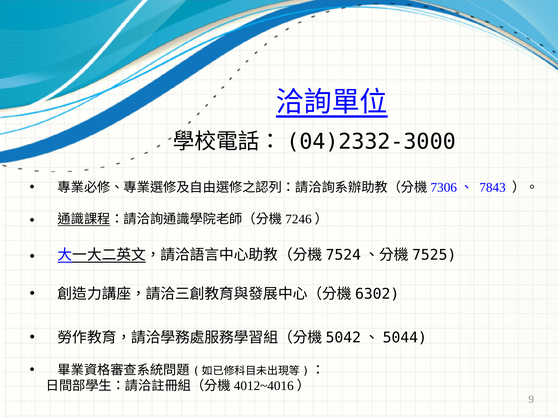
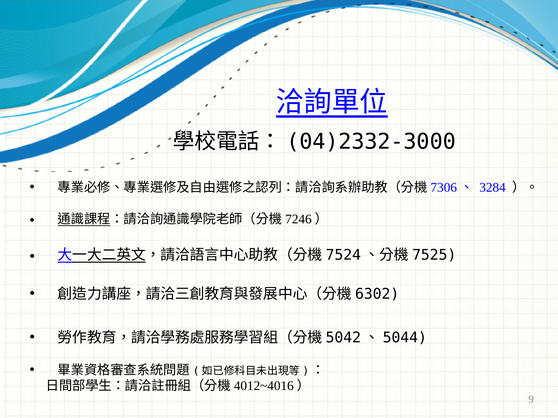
7843: 7843 -> 3284
